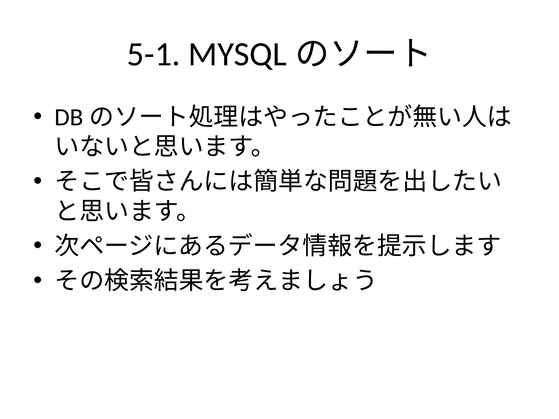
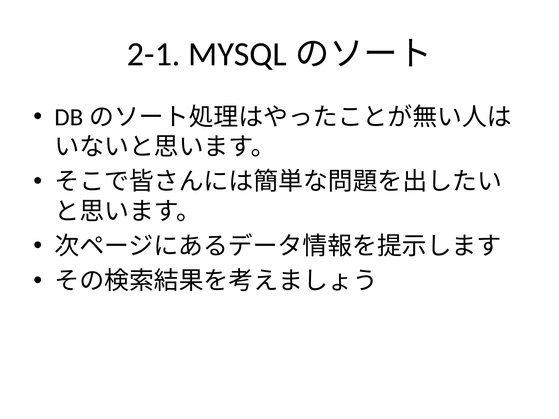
5-1: 5-1 -> 2-1
